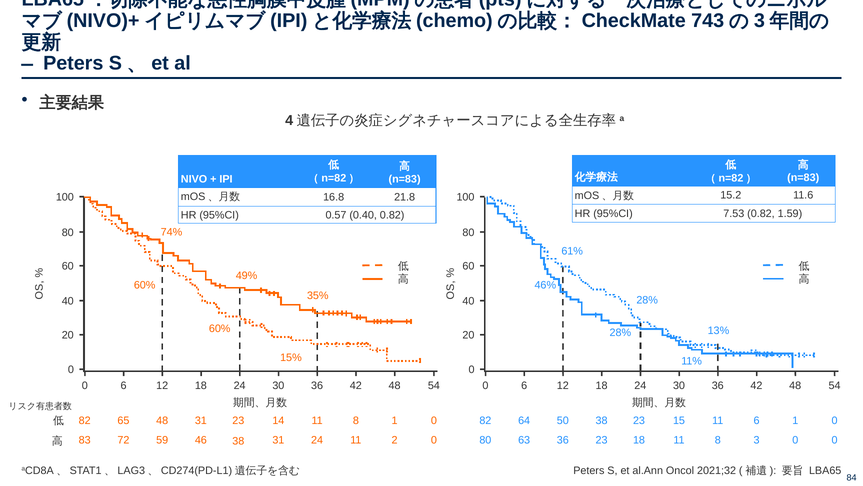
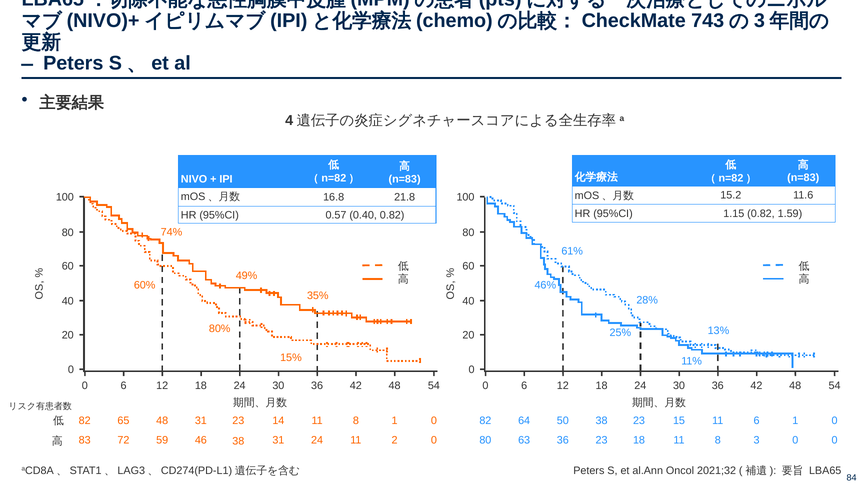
7.53: 7.53 -> 1.15
60% at (220, 328): 60% -> 80%
28% at (620, 332): 28% -> 25%
